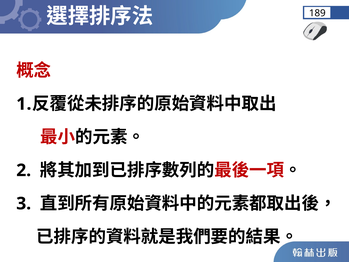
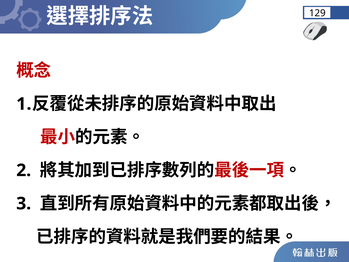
189: 189 -> 129
